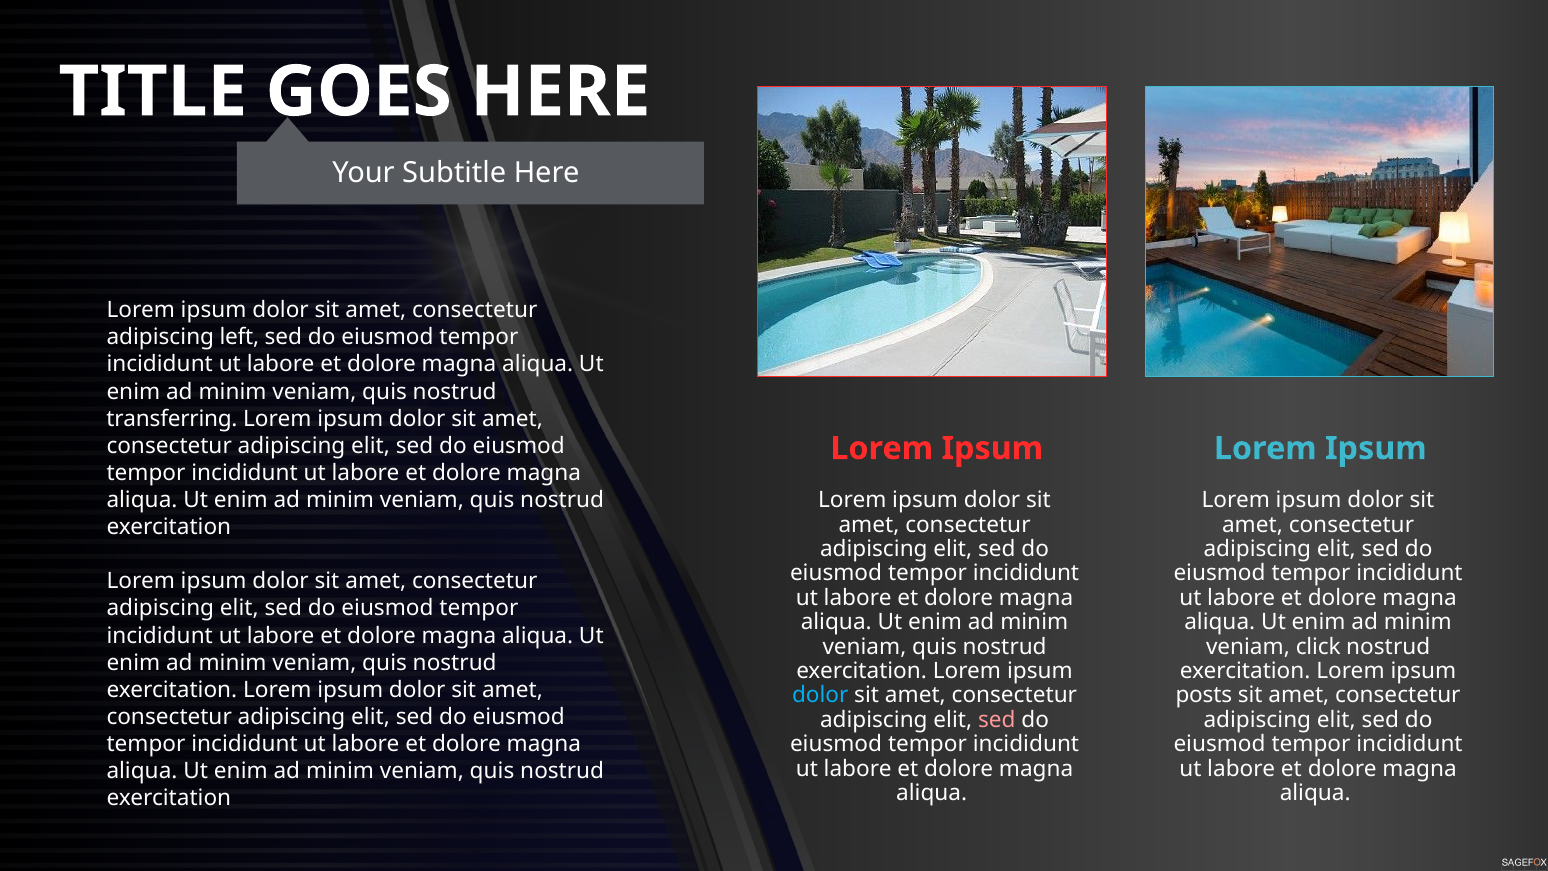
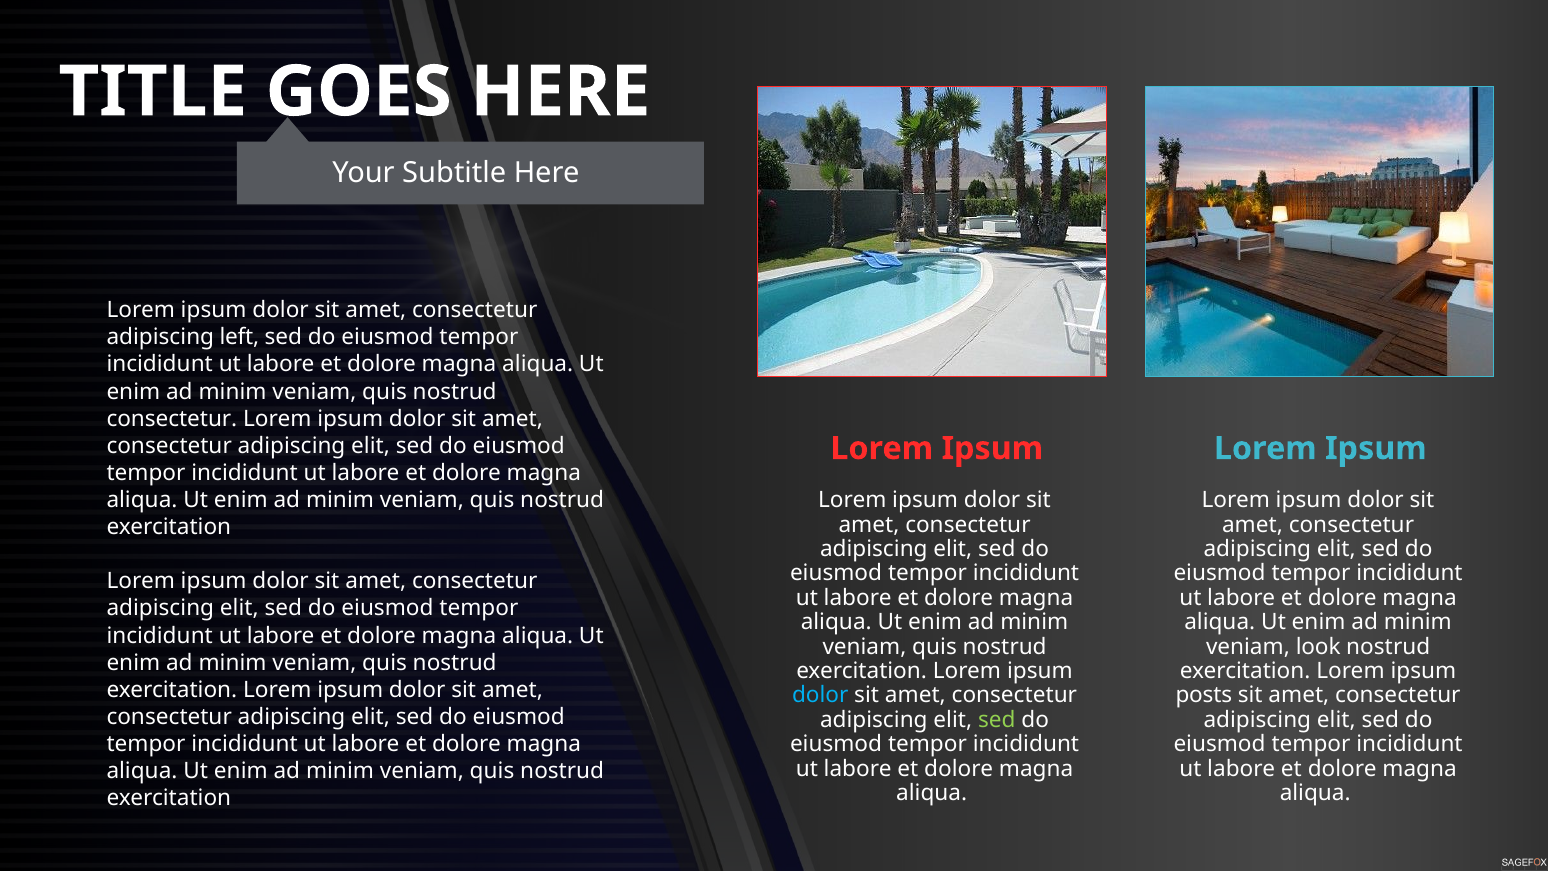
transferring at (172, 419): transferring -> consectetur
click: click -> look
sed at (997, 720) colour: pink -> light green
